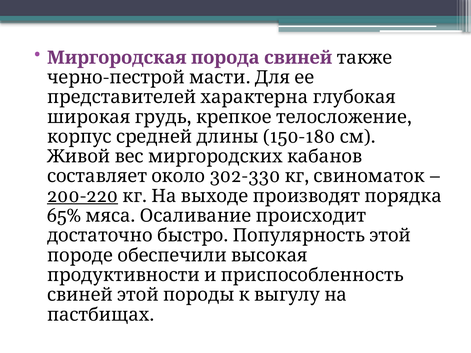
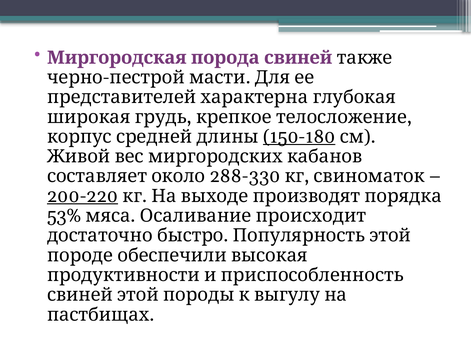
150-180 underline: none -> present
302-330: 302-330 -> 288-330
65%: 65% -> 53%
